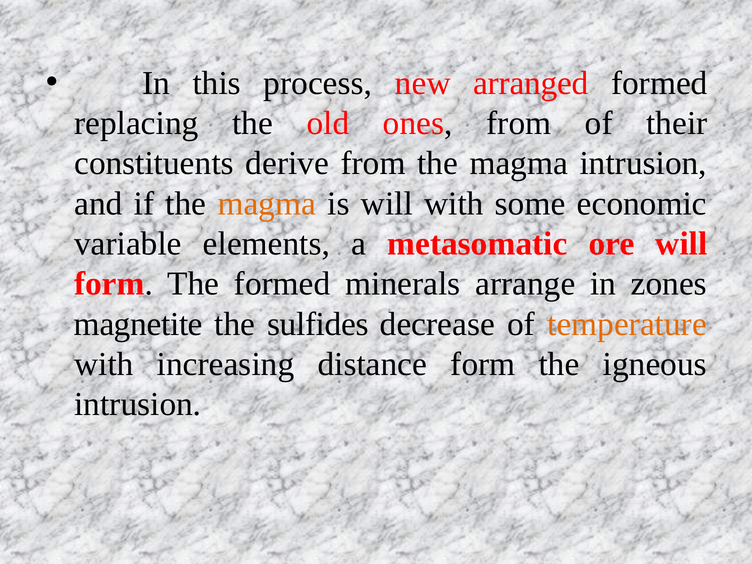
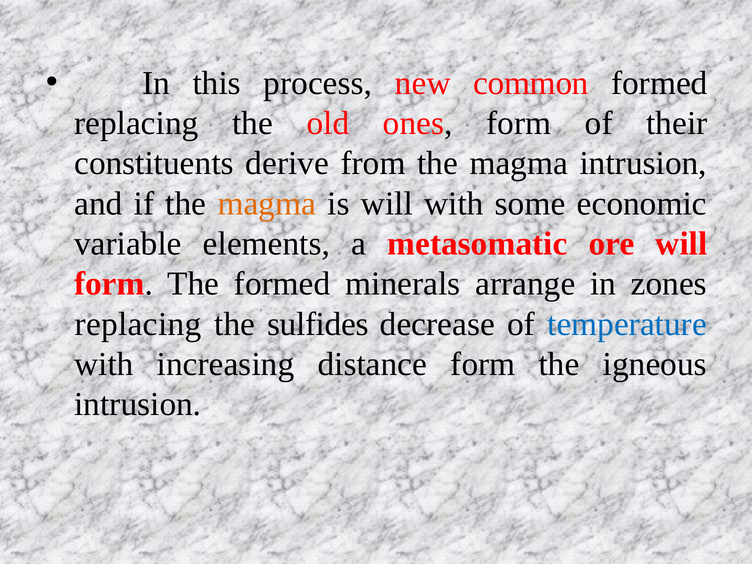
arranged: arranged -> common
ones from: from -> form
magnetite at (138, 324): magnetite -> replacing
temperature colour: orange -> blue
